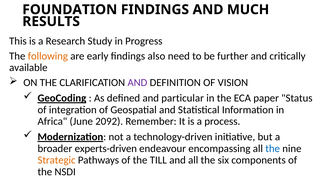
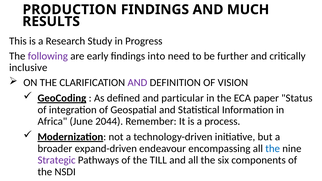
FOUNDATION: FOUNDATION -> PRODUCTION
following colour: orange -> purple
also: also -> into
available: available -> inclusive
2092: 2092 -> 2044
experts-driven: experts-driven -> expand-driven
Strategic colour: orange -> purple
